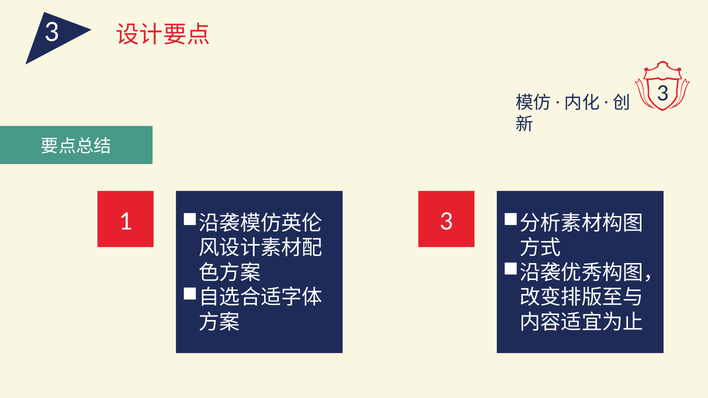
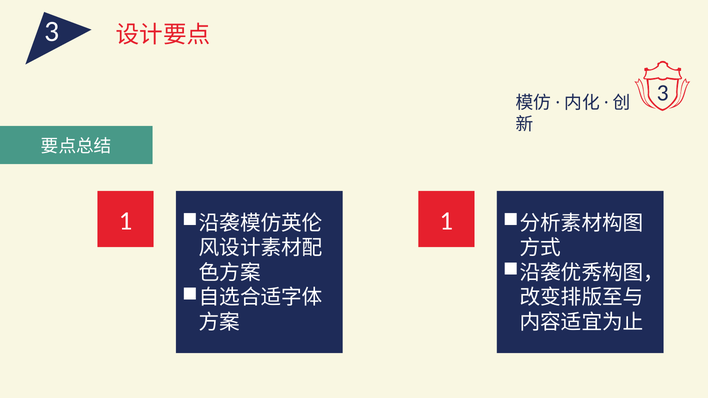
1 3: 3 -> 1
